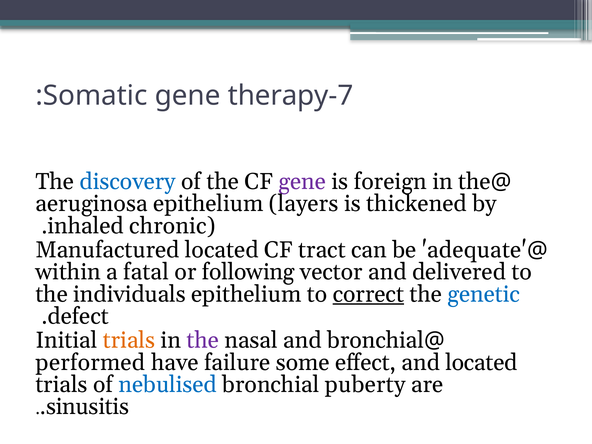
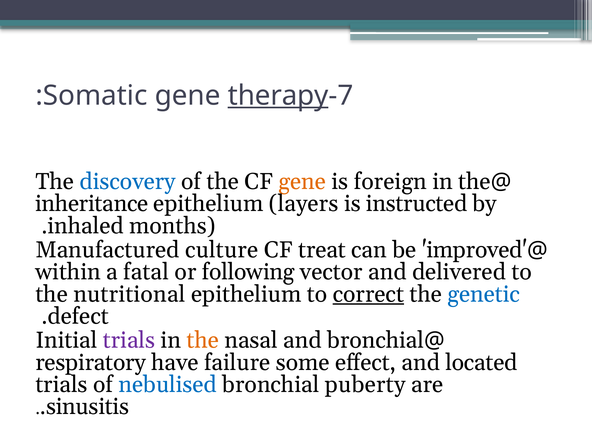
therapy underline: none -> present
gene at (302, 182) colour: purple -> orange
aeruginosa: aeruginosa -> inheritance
thickened: thickened -> instructed
chronic: chronic -> months
located at (222, 250): located -> culture
tract: tract -> treat
adequate: adequate -> improved
individuals: individuals -> nutritional
trials at (129, 340) colour: orange -> purple
the at (203, 340) colour: purple -> orange
performed: performed -> respiratory
